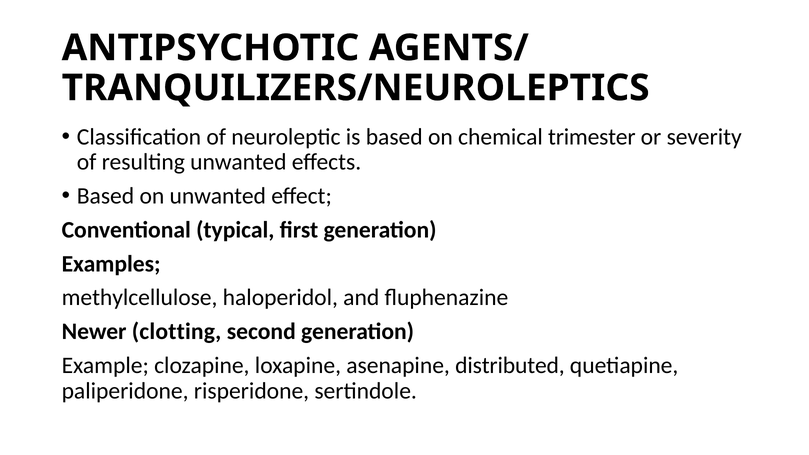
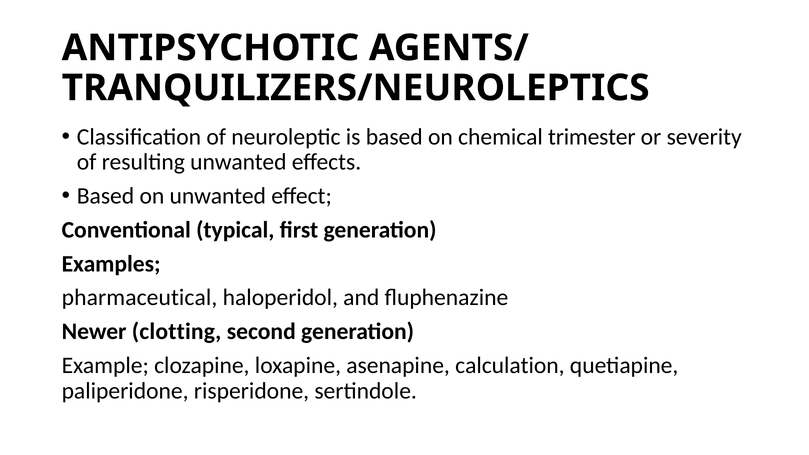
methylcellulose: methylcellulose -> pharmaceutical
distributed: distributed -> calculation
